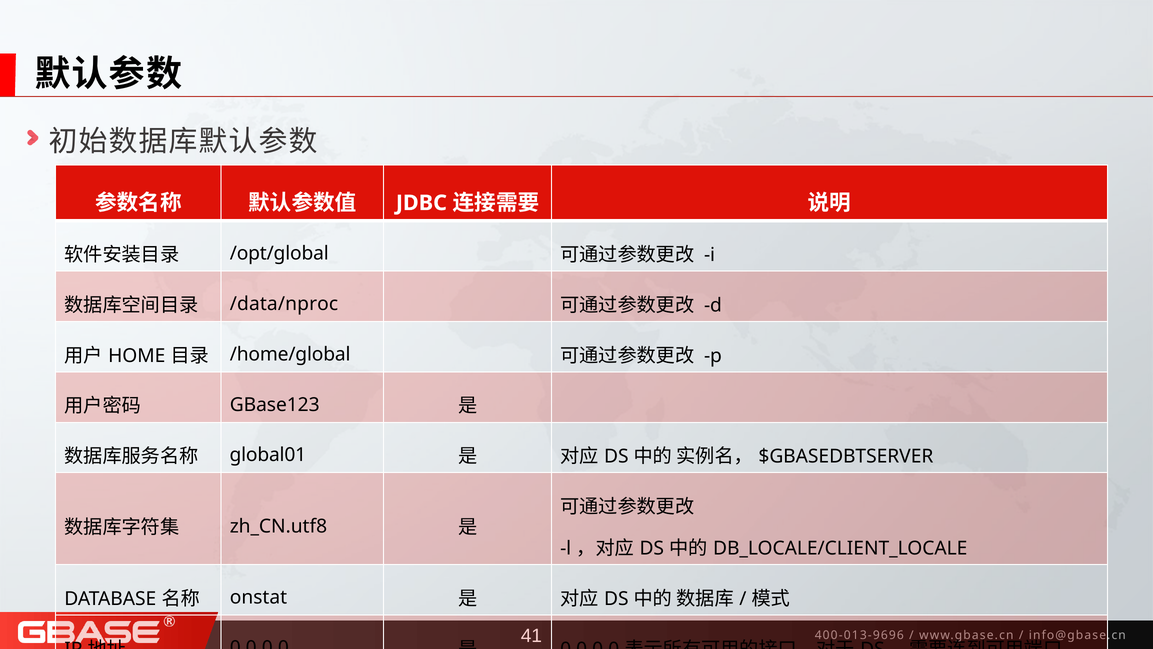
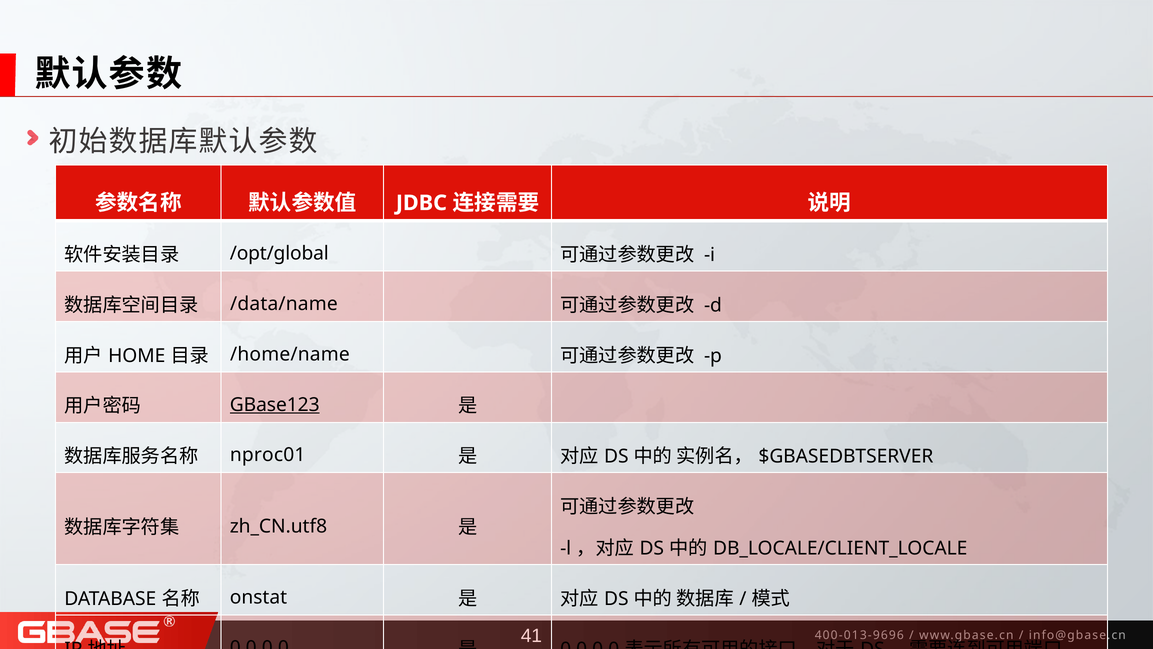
/data/nproc: /data/nproc -> /data/name
/home/global: /home/global -> /home/name
GBase123 underline: none -> present
global01: global01 -> nproc01
